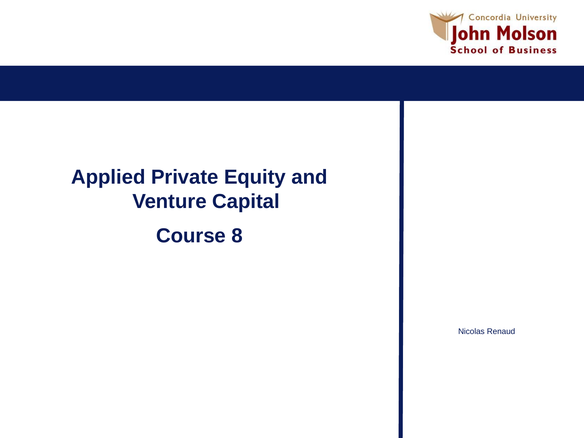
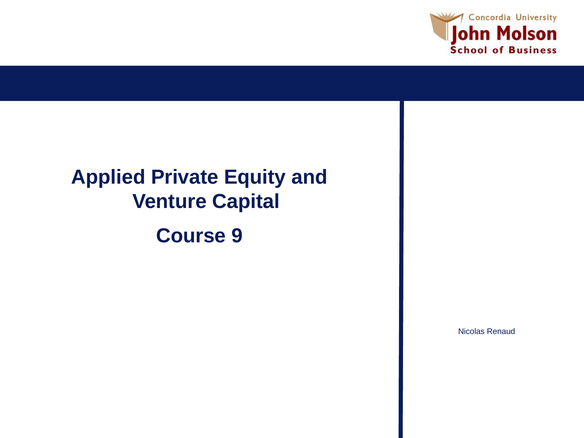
8: 8 -> 9
